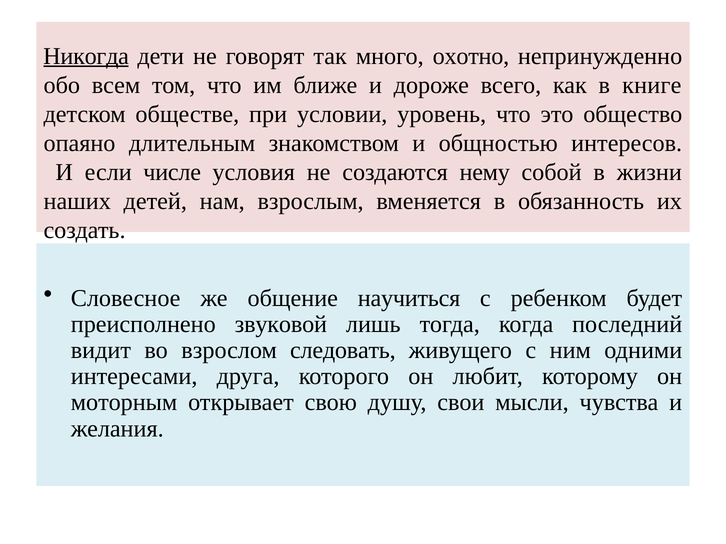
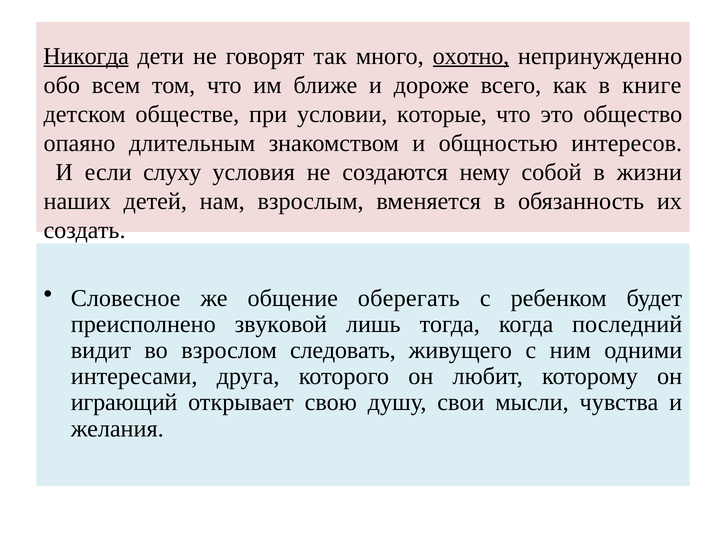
охотно underline: none -> present
уровень: уровень -> которые
числе: числе -> слуху
научиться: научиться -> оберегать
моторным: моторным -> играющий
